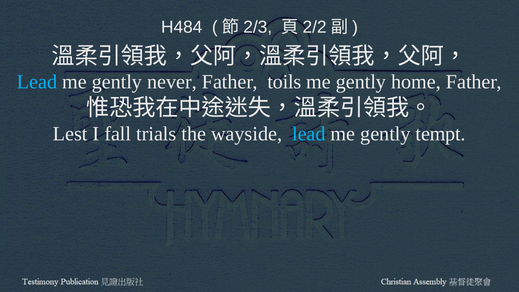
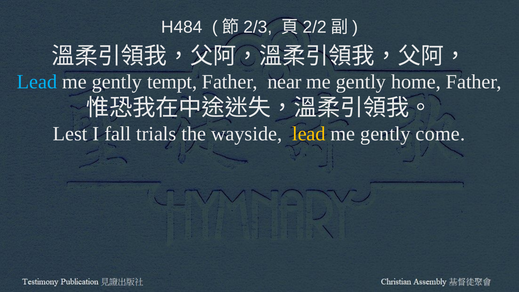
never: never -> tempt
toils: toils -> near
lead at (309, 134) colour: light blue -> yellow
tempt: tempt -> come
